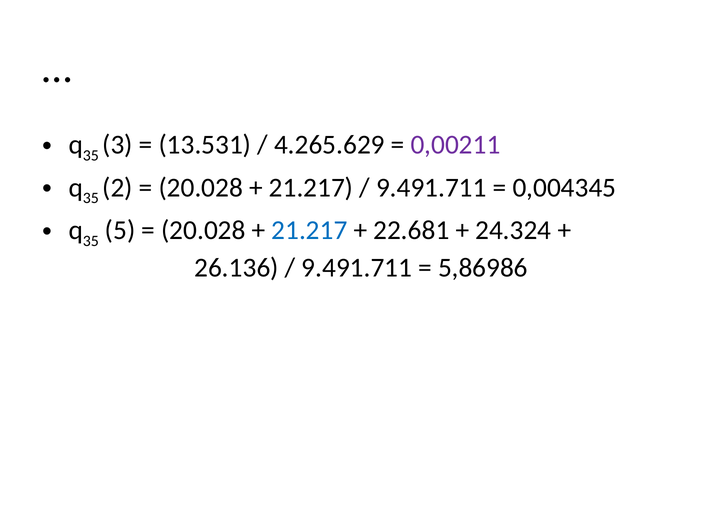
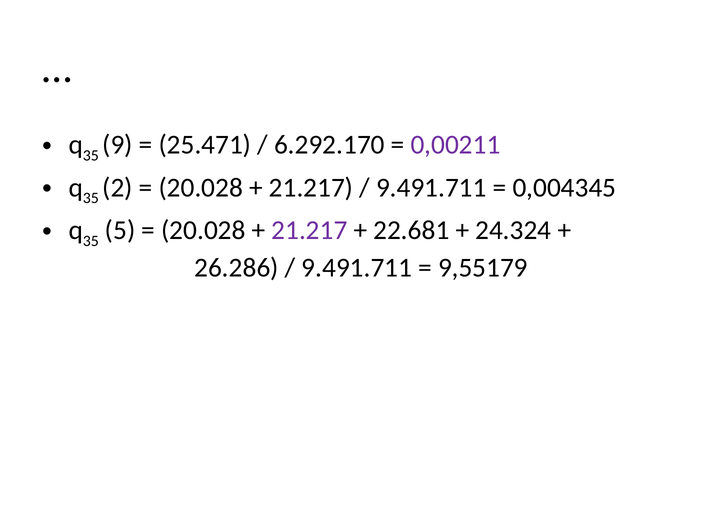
3: 3 -> 9
13.531: 13.531 -> 25.471
4.265.629: 4.265.629 -> 6.292.170
21.217 at (309, 230) colour: blue -> purple
26.136: 26.136 -> 26.286
5,86986: 5,86986 -> 9,55179
